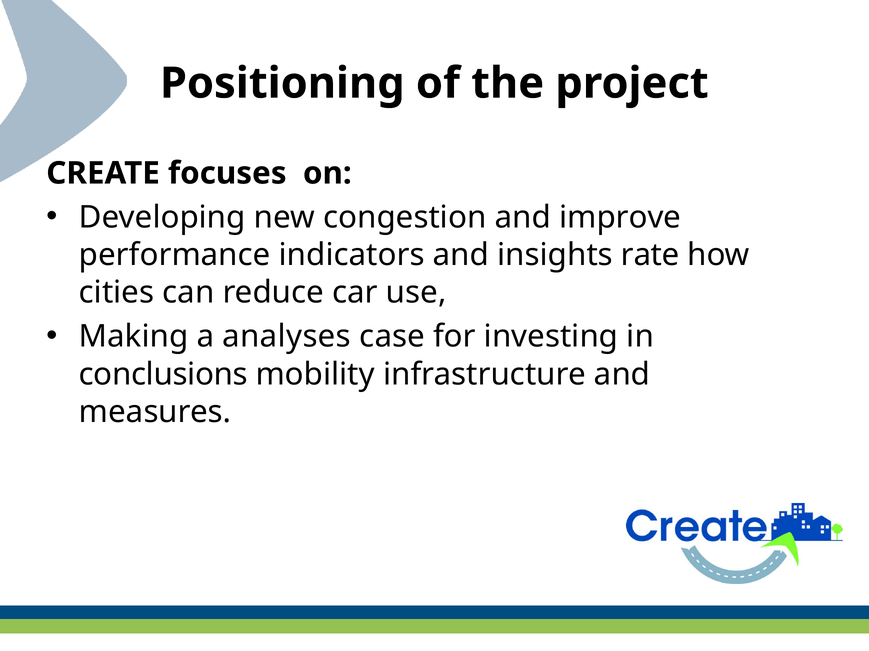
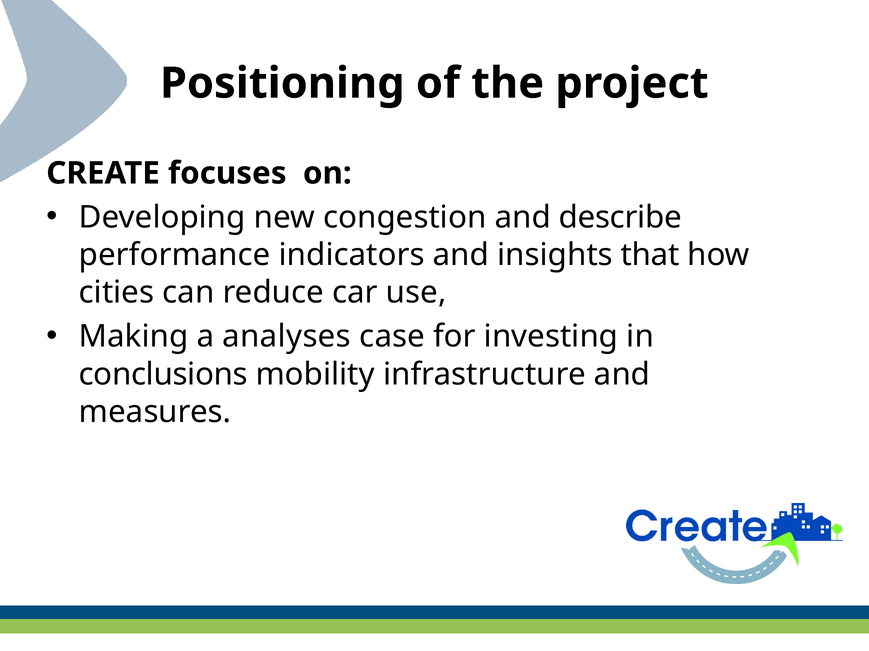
improve: improve -> describe
rate: rate -> that
